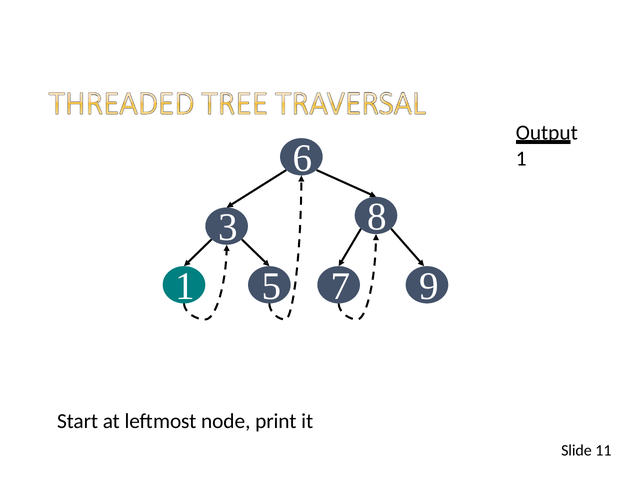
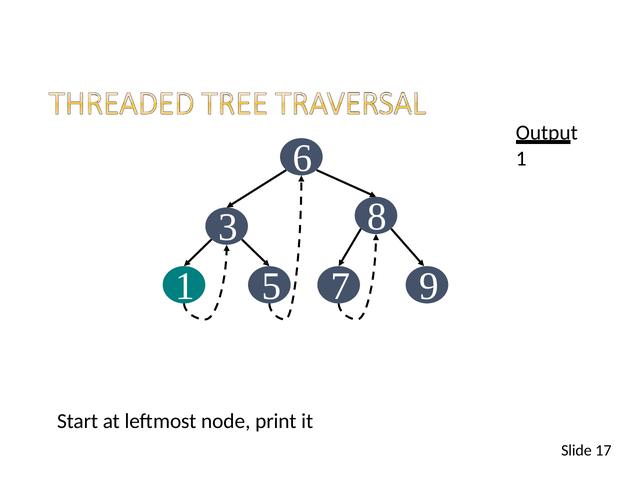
11: 11 -> 17
